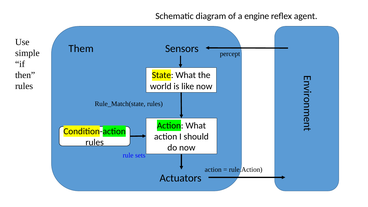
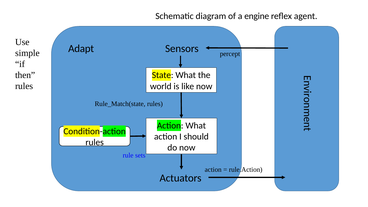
Them: Them -> Adapt
